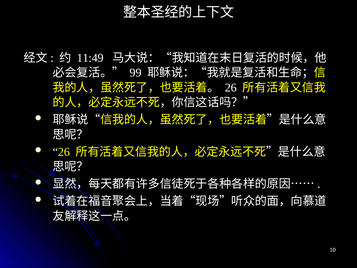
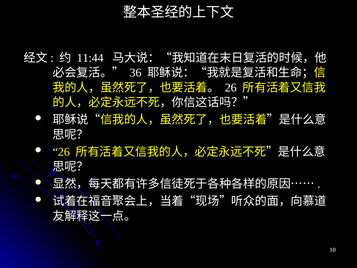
11:49: 11:49 -> 11:44
99: 99 -> 36
